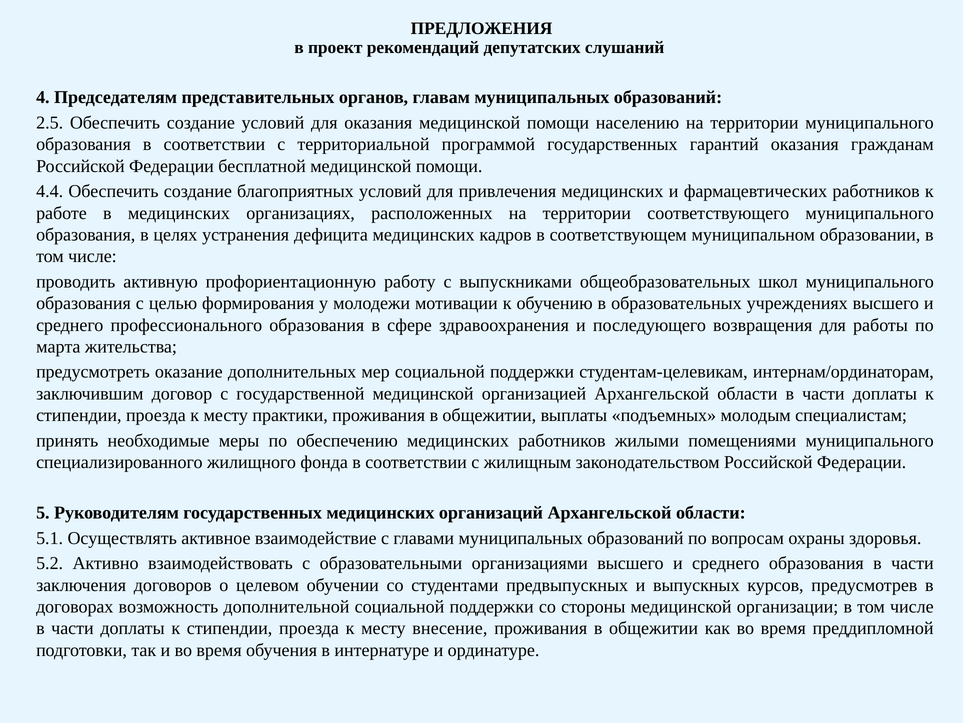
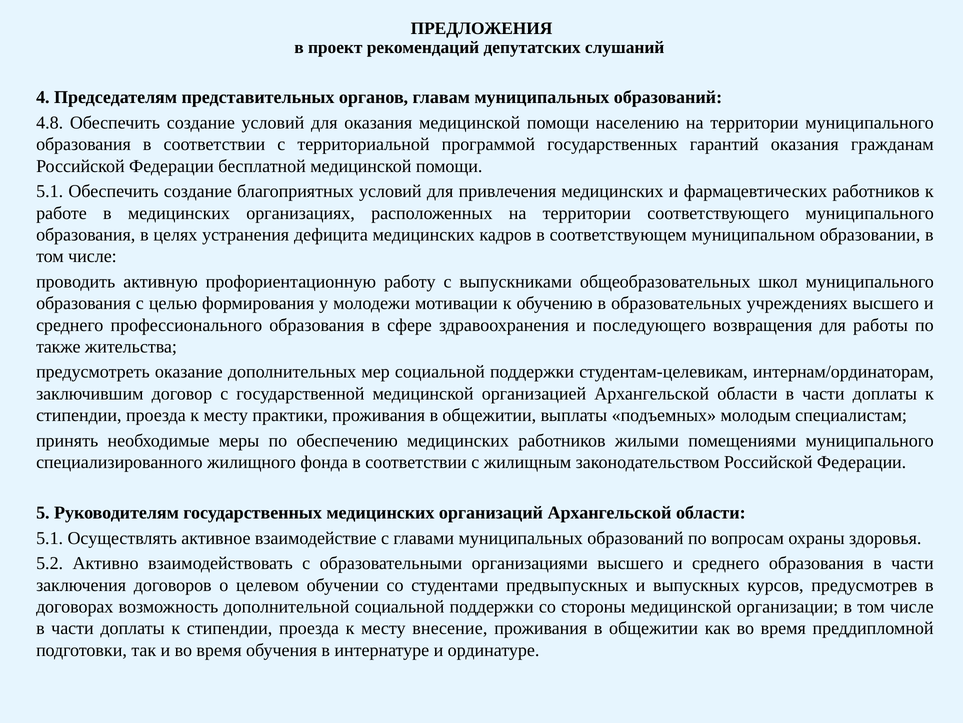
2.5: 2.5 -> 4.8
4.4 at (50, 191): 4.4 -> 5.1
марта: марта -> также
